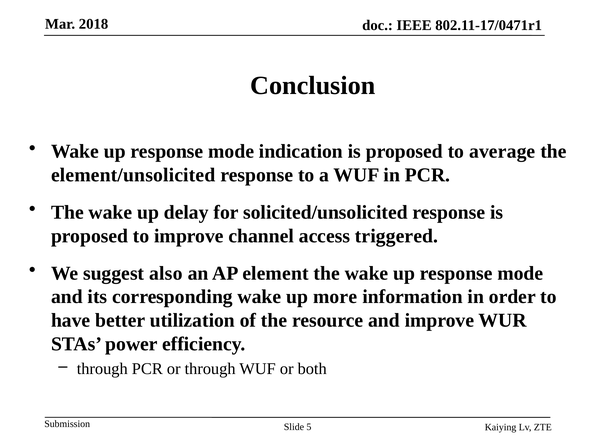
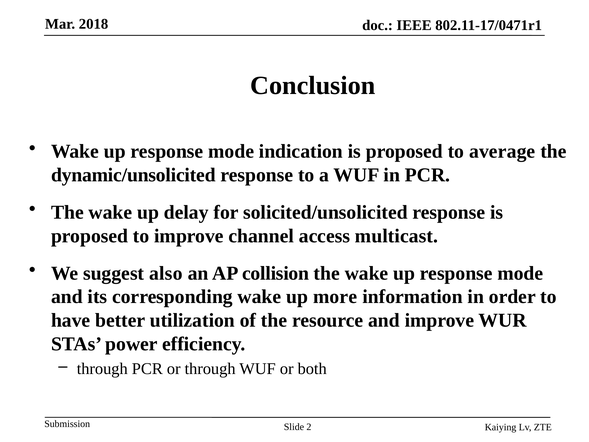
element/unsolicited: element/unsolicited -> dynamic/unsolicited
triggered: triggered -> multicast
element: element -> collision
5: 5 -> 2
